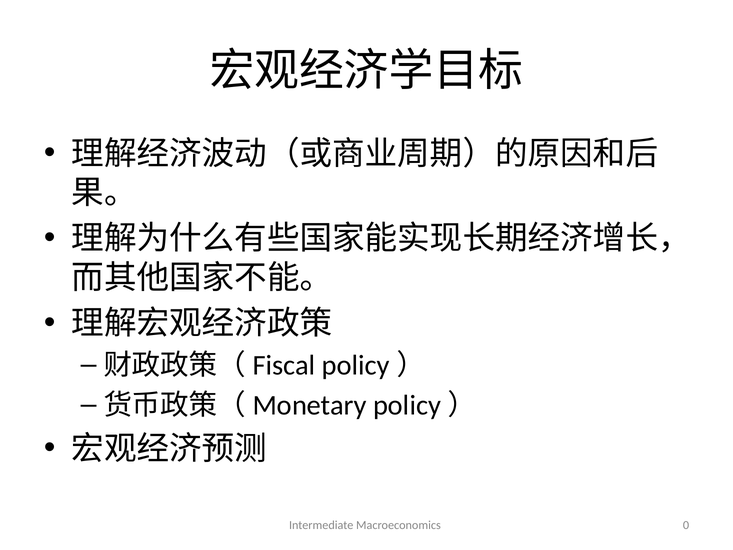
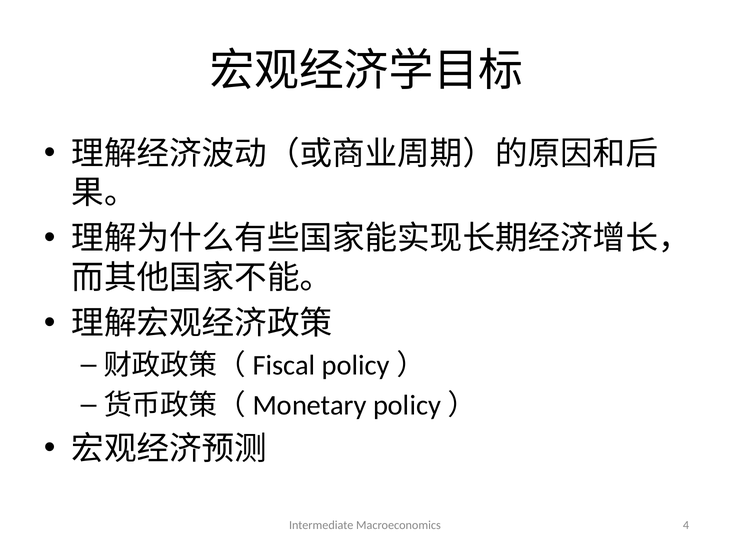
0: 0 -> 4
